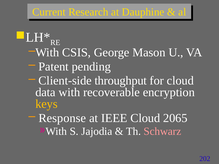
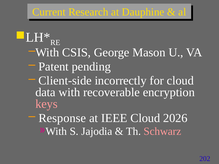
throughput: throughput -> incorrectly
keys colour: yellow -> pink
2065: 2065 -> 2026
